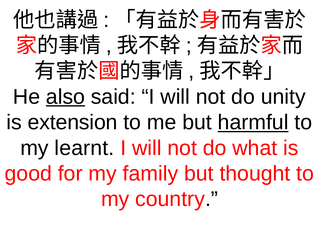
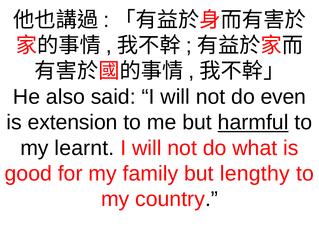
also underline: present -> none
unity: unity -> even
thought: thought -> lengthy
